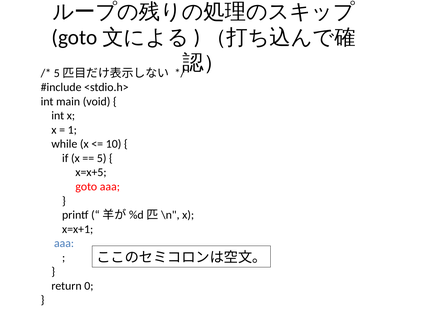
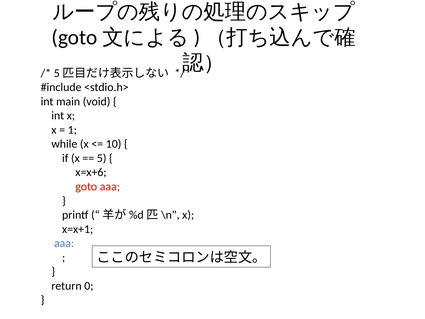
x=x+5: x=x+5 -> x=x+6
